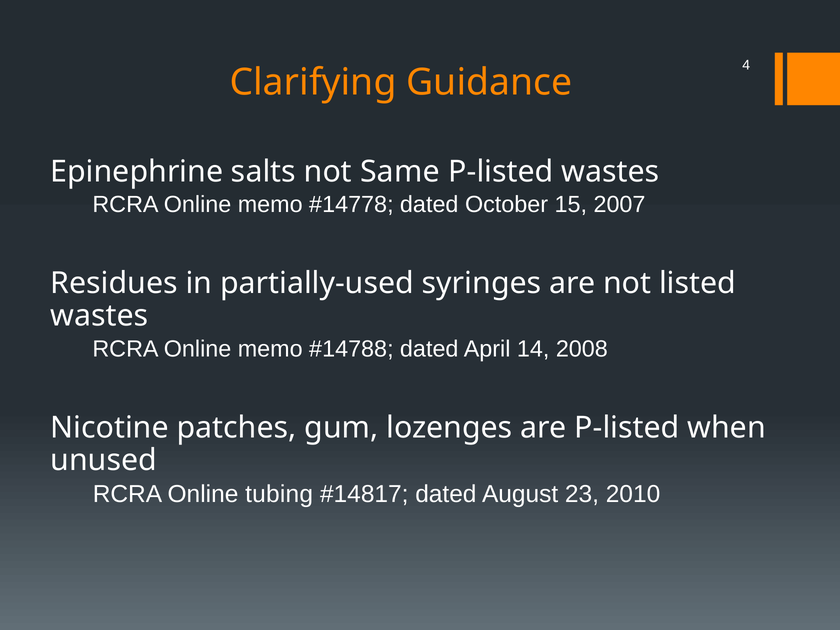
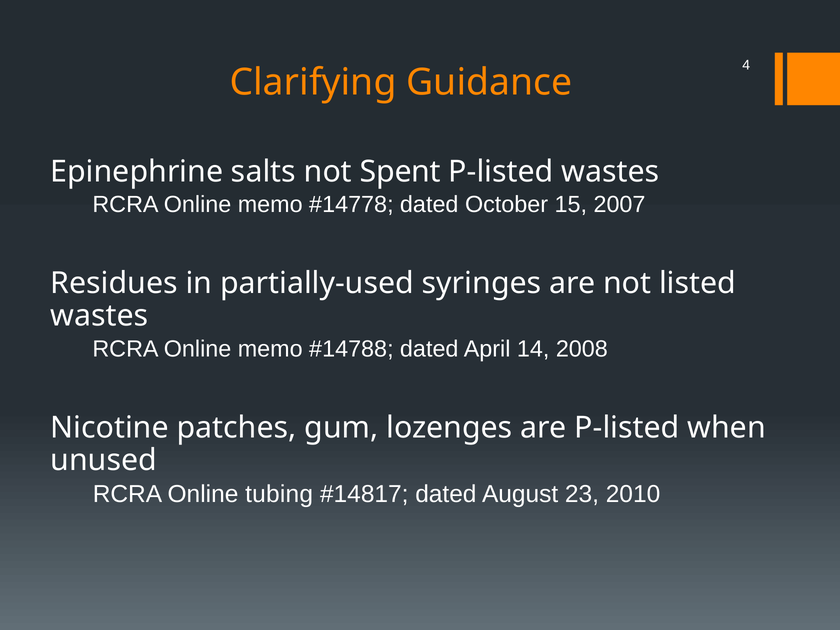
Same: Same -> Spent
